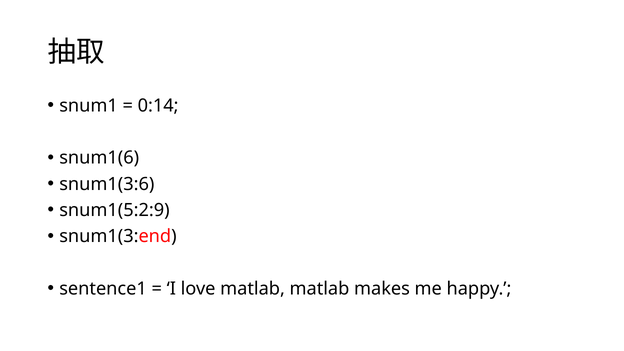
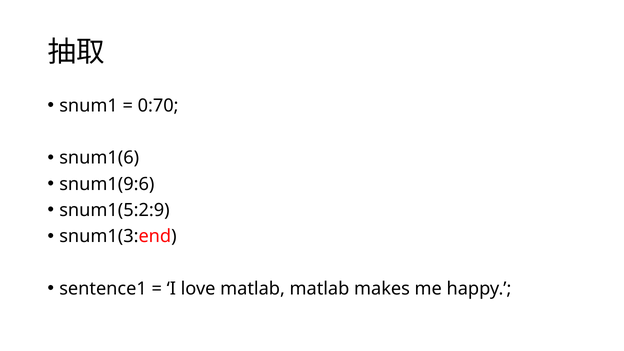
0:14: 0:14 -> 0:70
snum1(3:6: snum1(3:6 -> snum1(9:6
